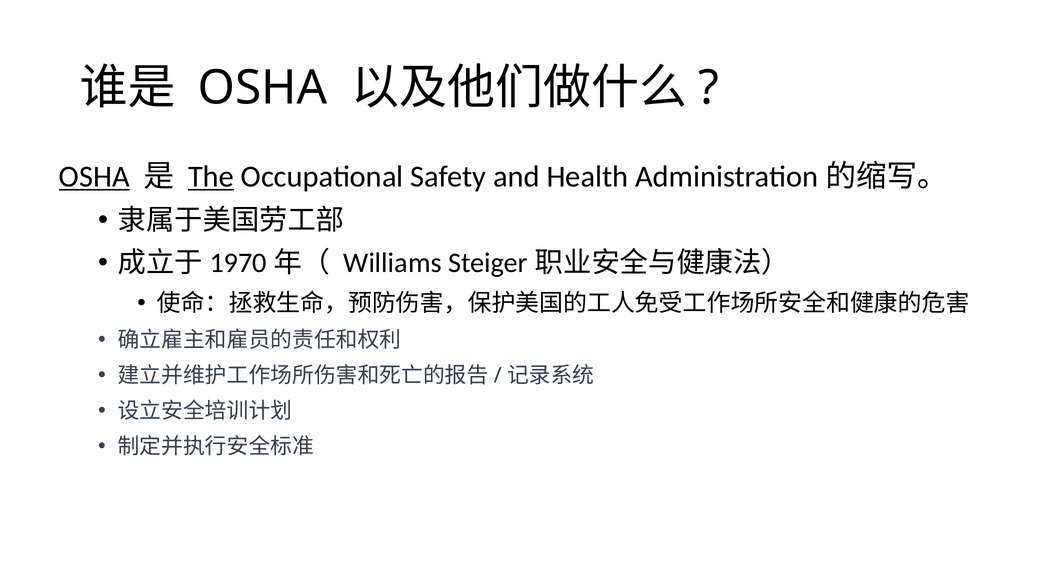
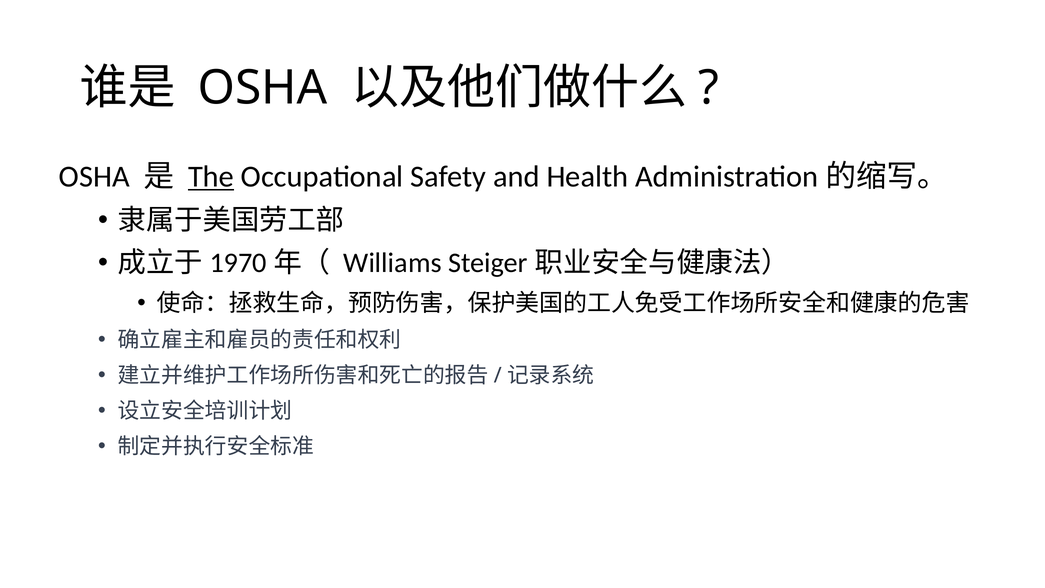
OSHA at (94, 177) underline: present -> none
